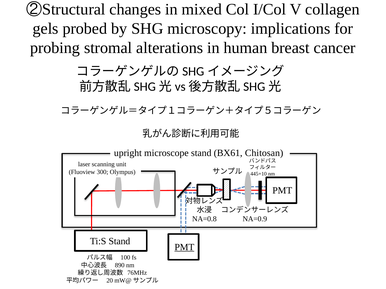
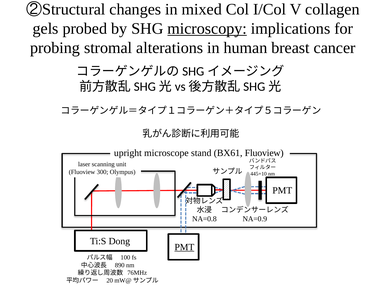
microscopy underline: none -> present
BX61 Chitosan: Chitosan -> Fluoview
Ti:S Stand: Stand -> Dong
